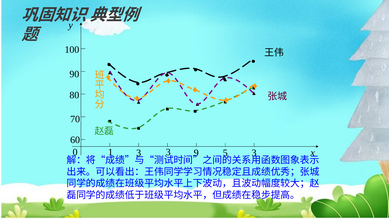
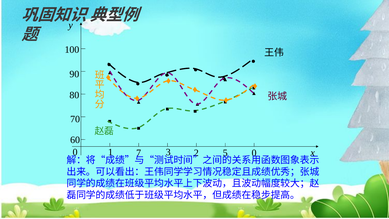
1 3: 3 -> 7
9: 9 -> 2
5 3: 3 -> 0
